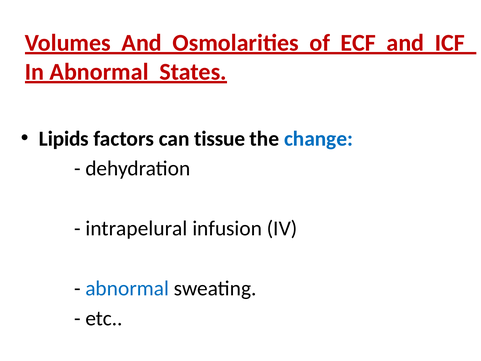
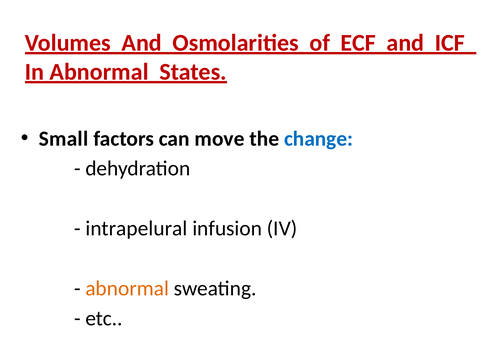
Lipids: Lipids -> Small
tissue: tissue -> move
abnormal at (127, 288) colour: blue -> orange
